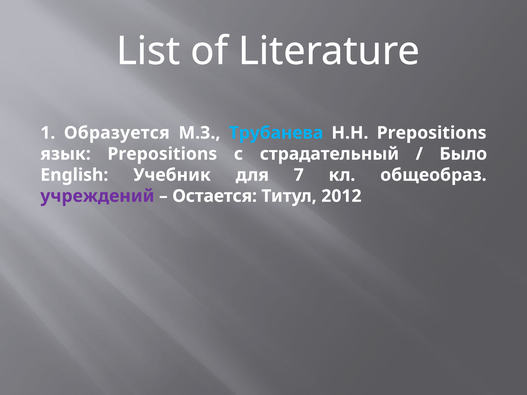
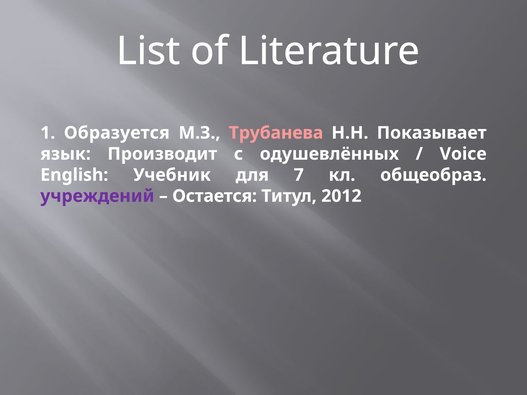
Трубанева colour: light blue -> pink
Н.Н Prepositions: Prepositions -> Показывает
язык Prepositions: Prepositions -> Производит
страдательный: страдательный -> одушевлённых
Было: Было -> Voice
